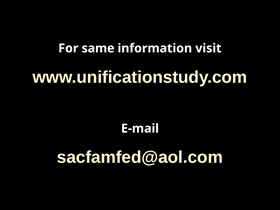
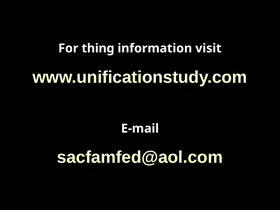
same: same -> thing
